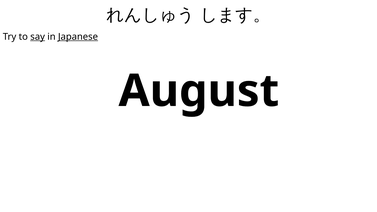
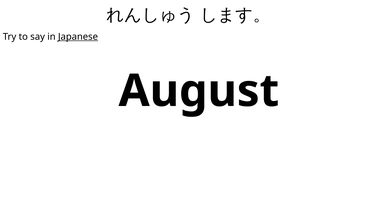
say underline: present -> none
